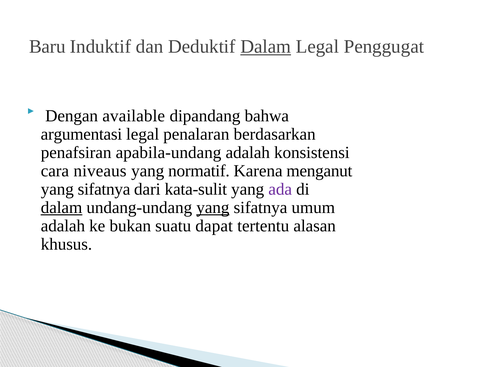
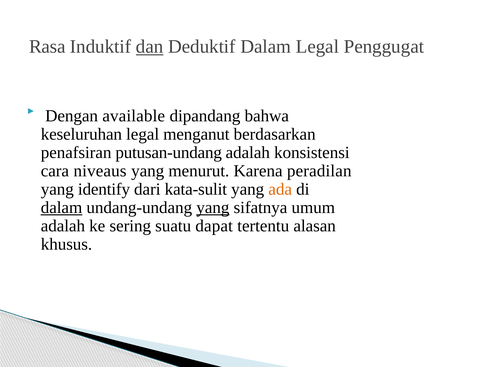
Baru: Baru -> Rasa
dan underline: none -> present
Dalam at (266, 47) underline: present -> none
argumentasi: argumentasi -> keseluruhan
penalaran: penalaran -> menganut
apabila-undang: apabila-undang -> putusan-undang
normatif: normatif -> menurut
menganut: menganut -> peradilan
sifatnya at (104, 189): sifatnya -> identify
ada colour: purple -> orange
bukan: bukan -> sering
